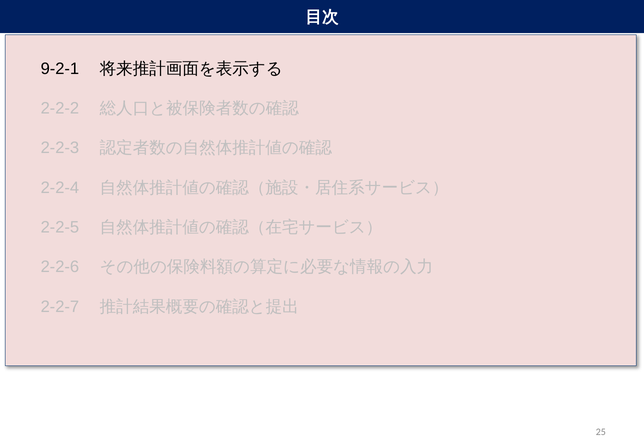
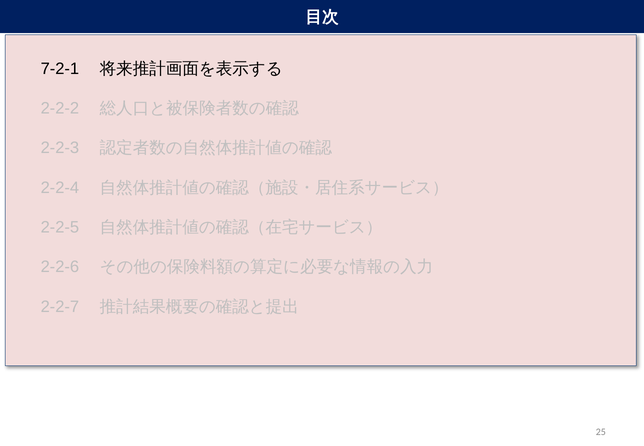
9-2-1: 9-2-1 -> 7-2-1
